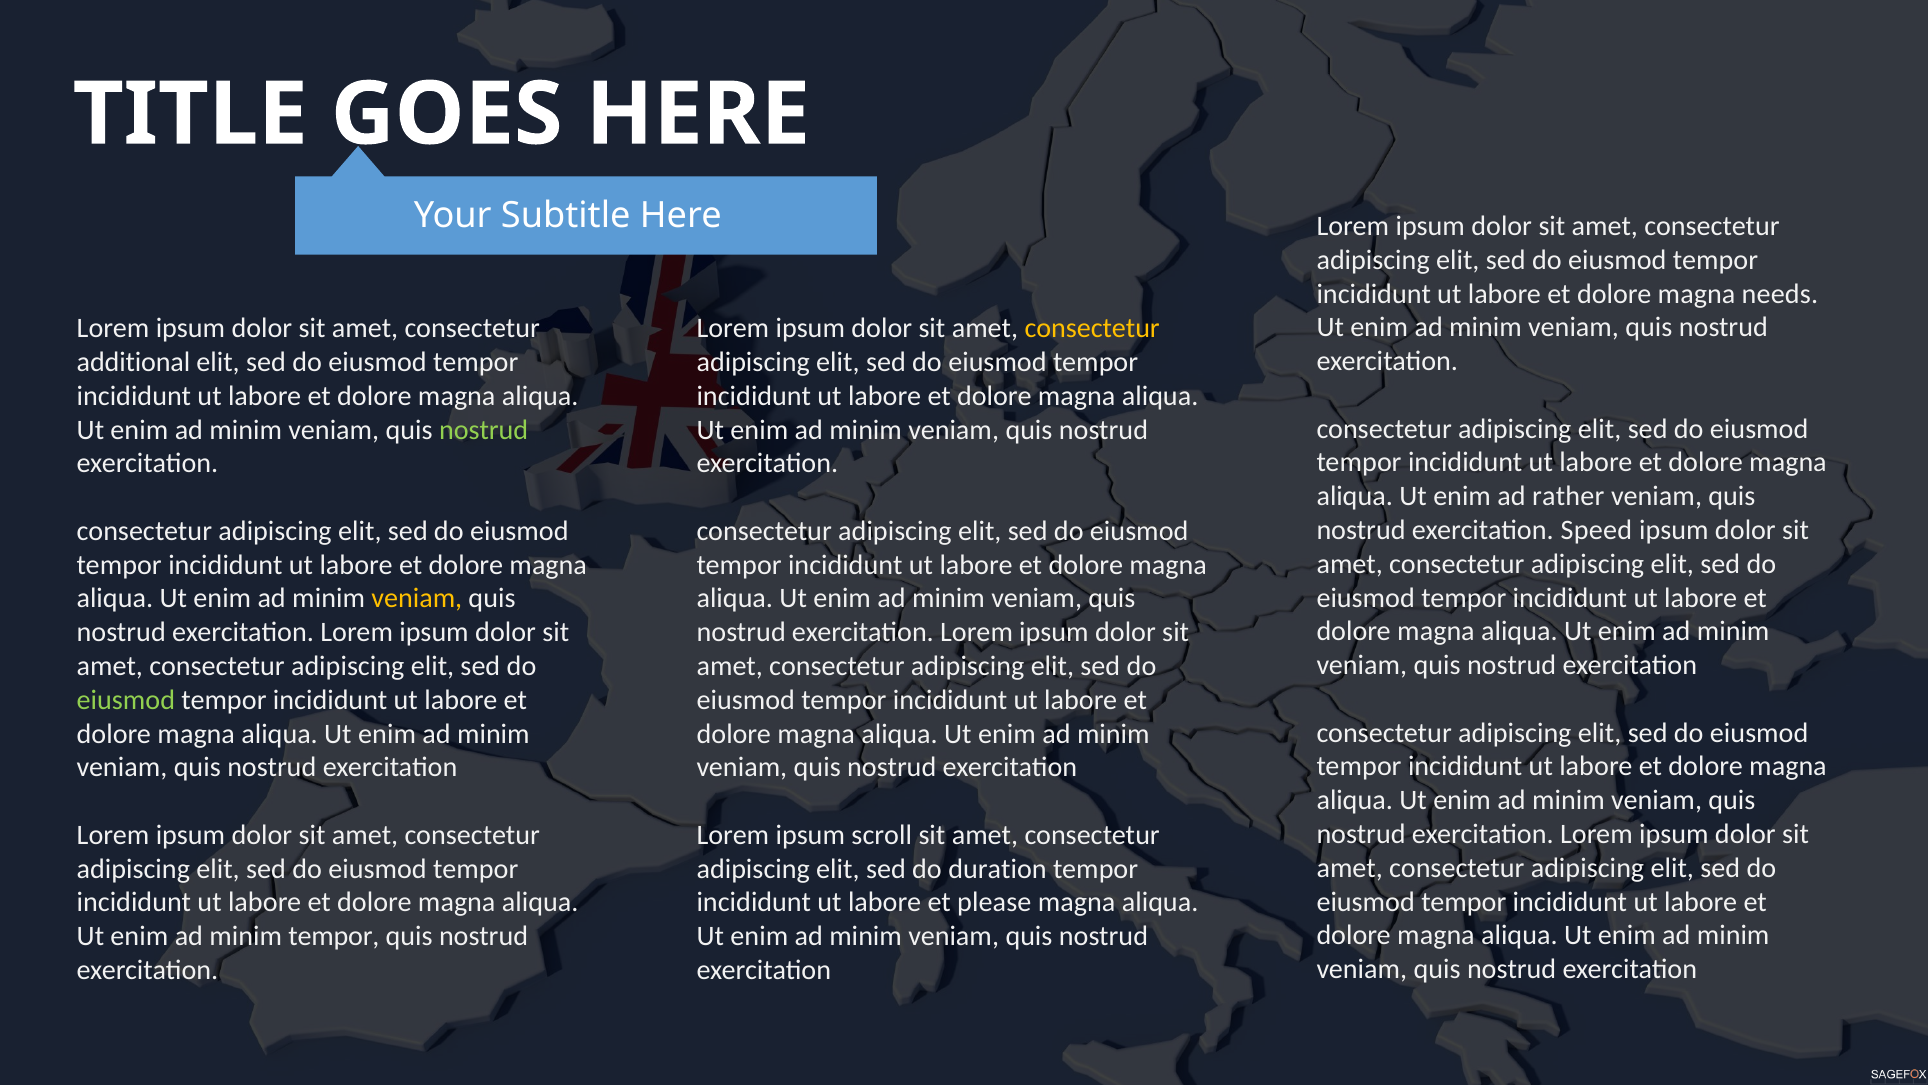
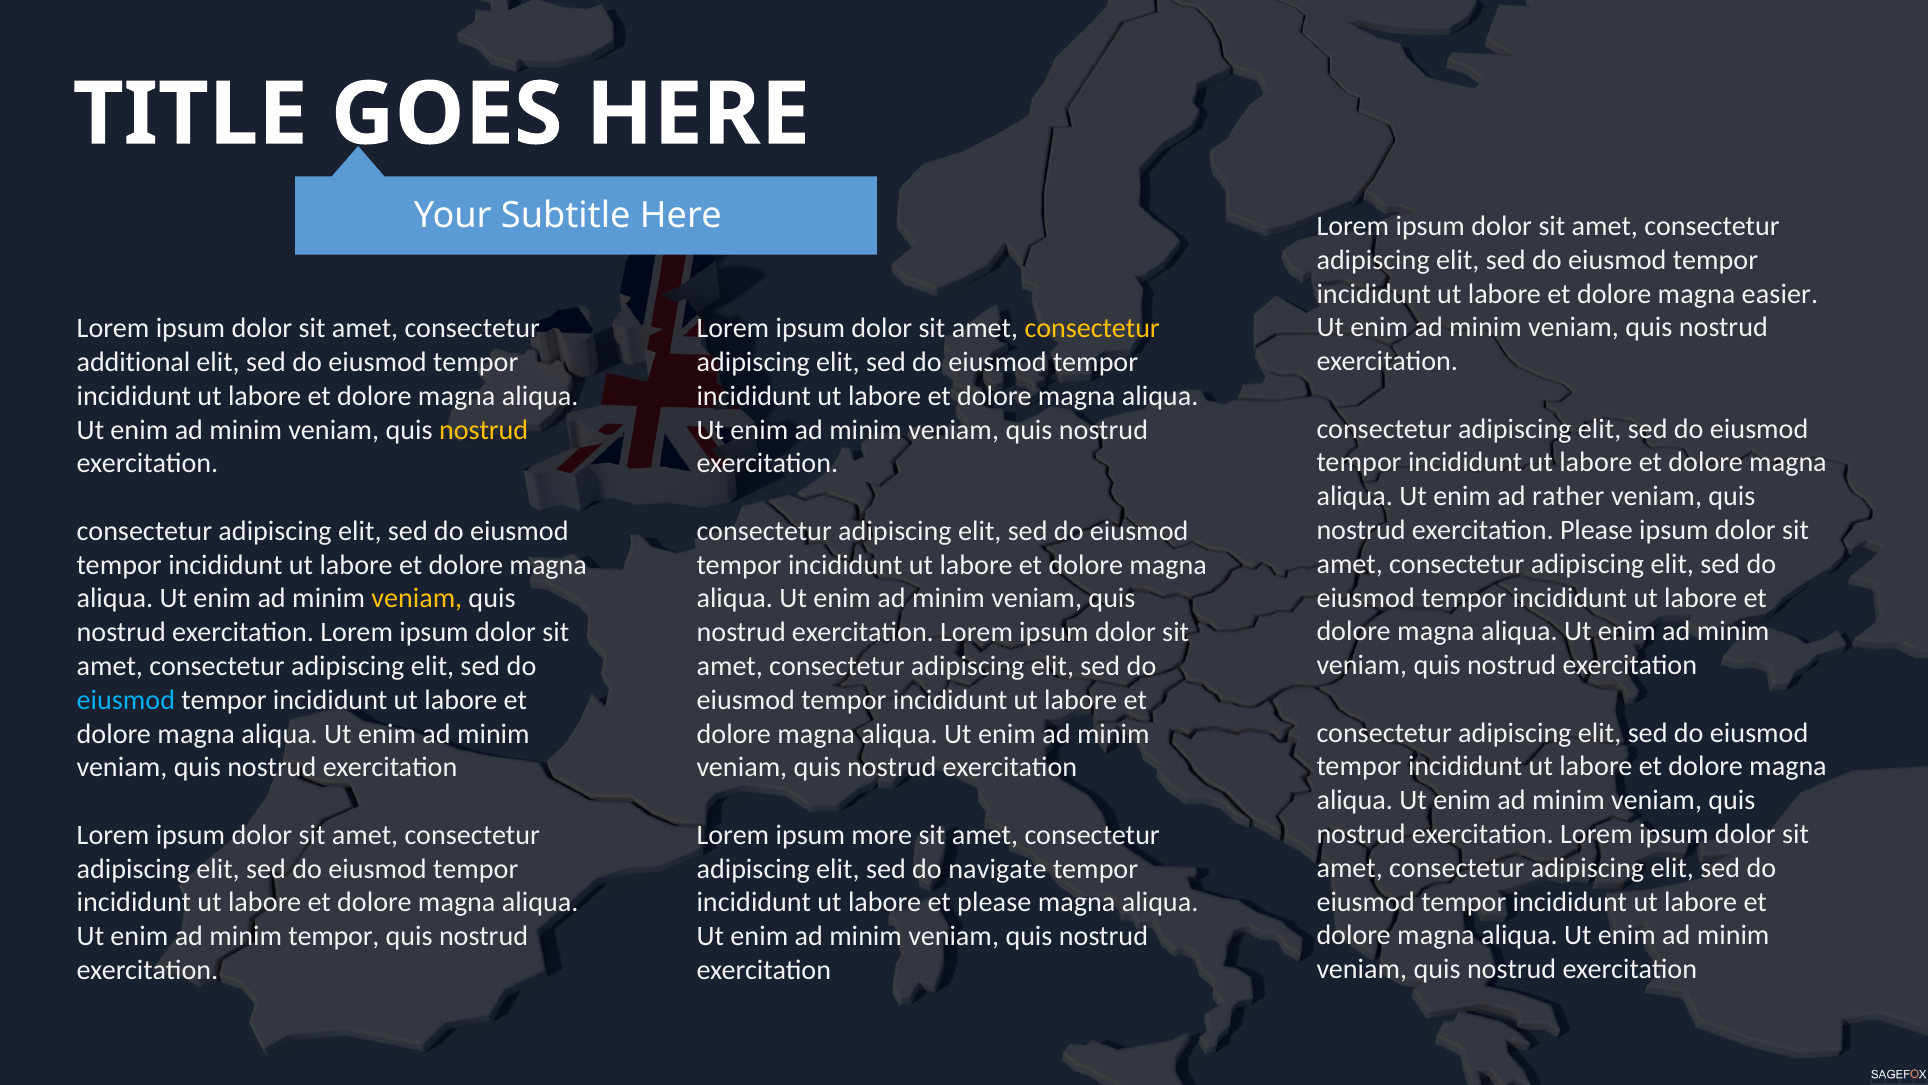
needs: needs -> easier
nostrud at (484, 430) colour: light green -> yellow
exercitation Speed: Speed -> Please
eiusmod at (126, 700) colour: light green -> light blue
scroll: scroll -> more
duration: duration -> navigate
